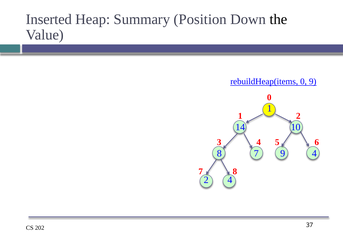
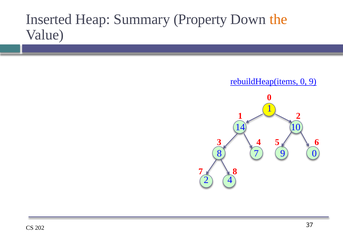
Position: Position -> Property
the colour: black -> orange
9 4: 4 -> 0
